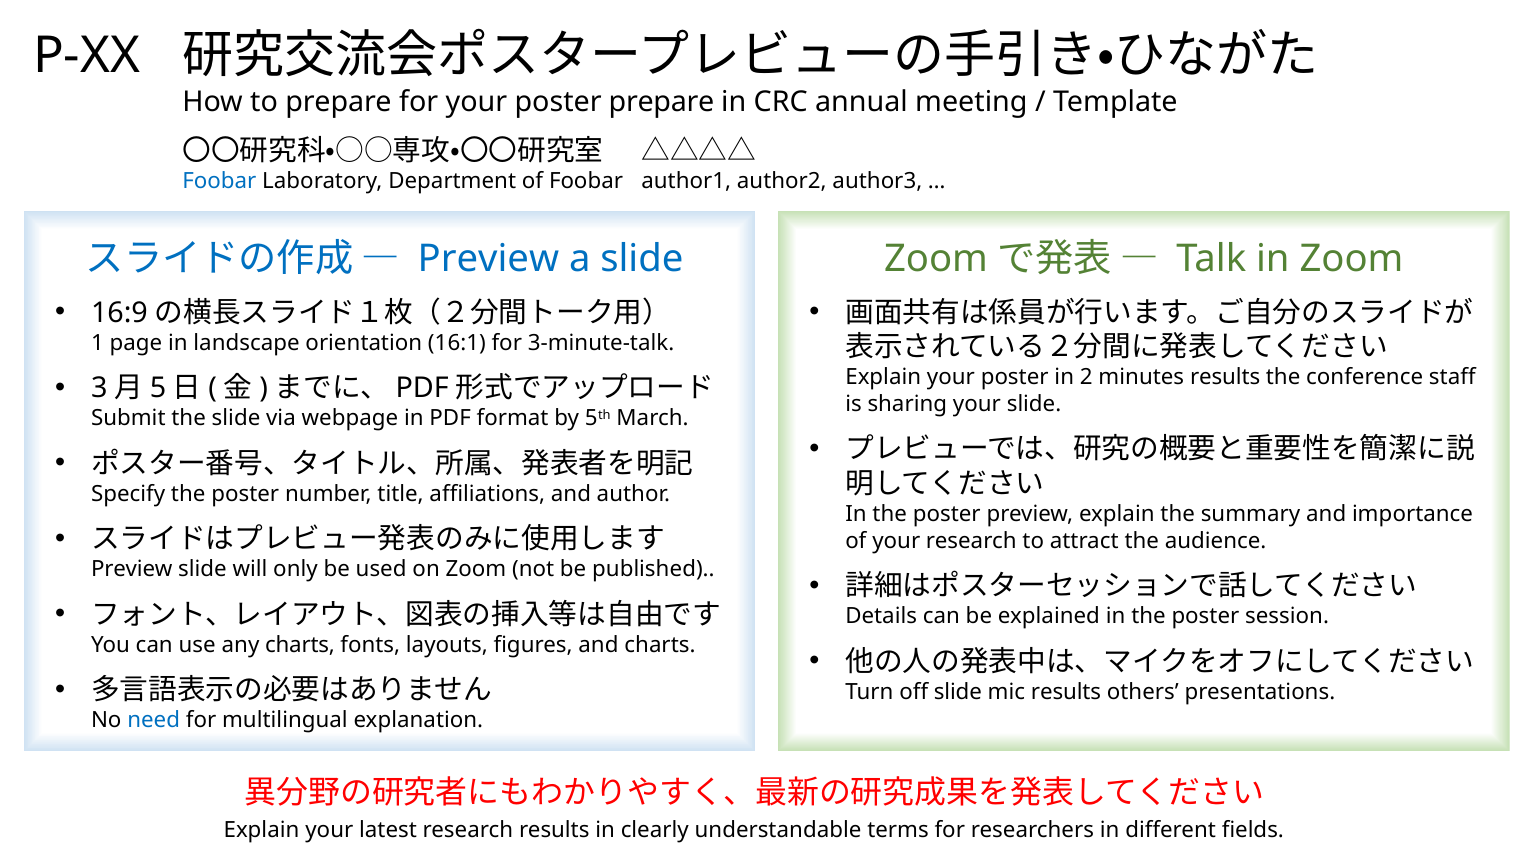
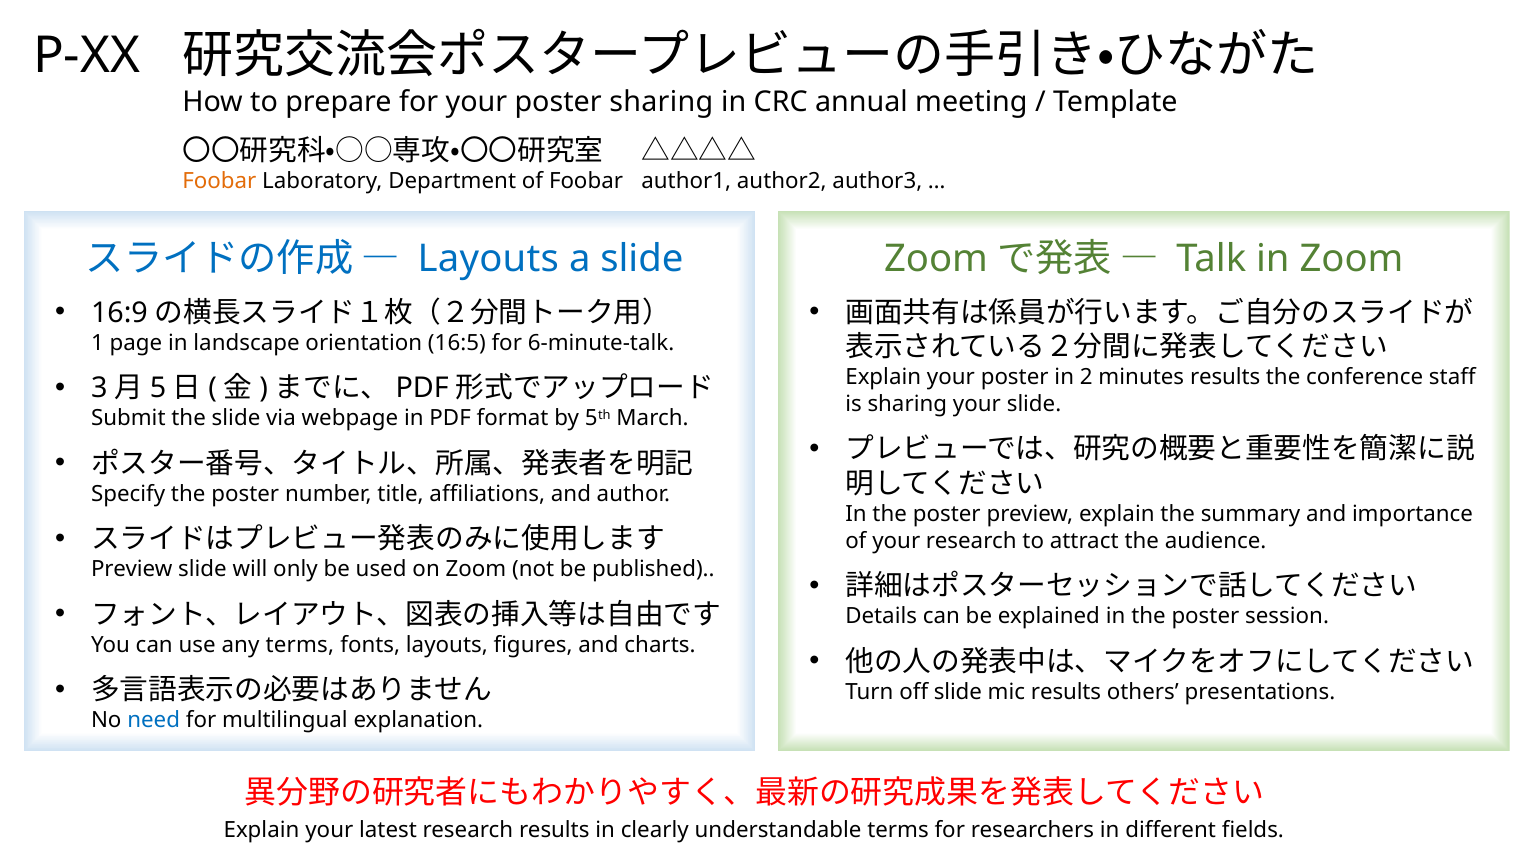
poster prepare: prepare -> sharing
Foobar at (219, 182) colour: blue -> orange
Preview at (488, 259): Preview -> Layouts
16:1: 16:1 -> 16:5
3-minute-talk: 3-minute-talk -> 6-minute-talk
any charts: charts -> terms
